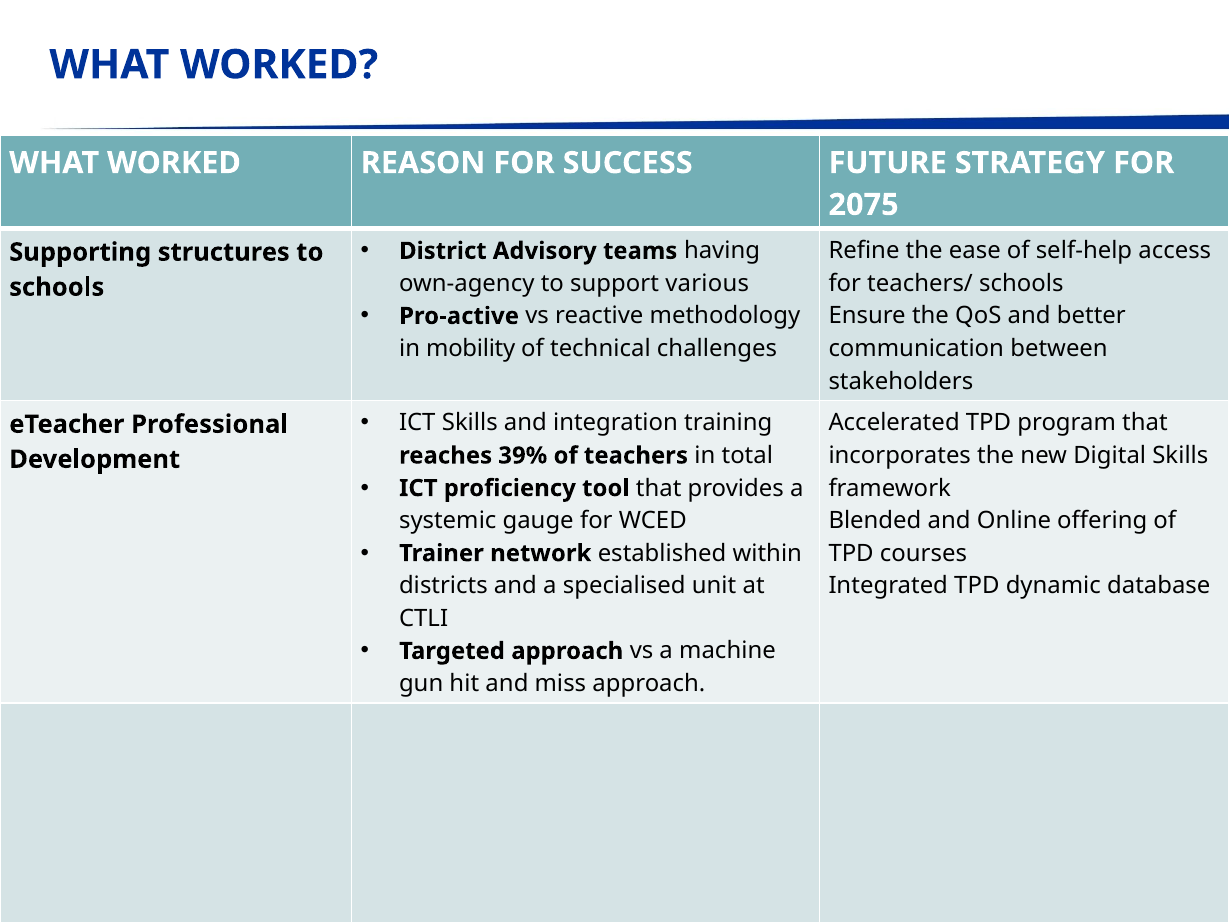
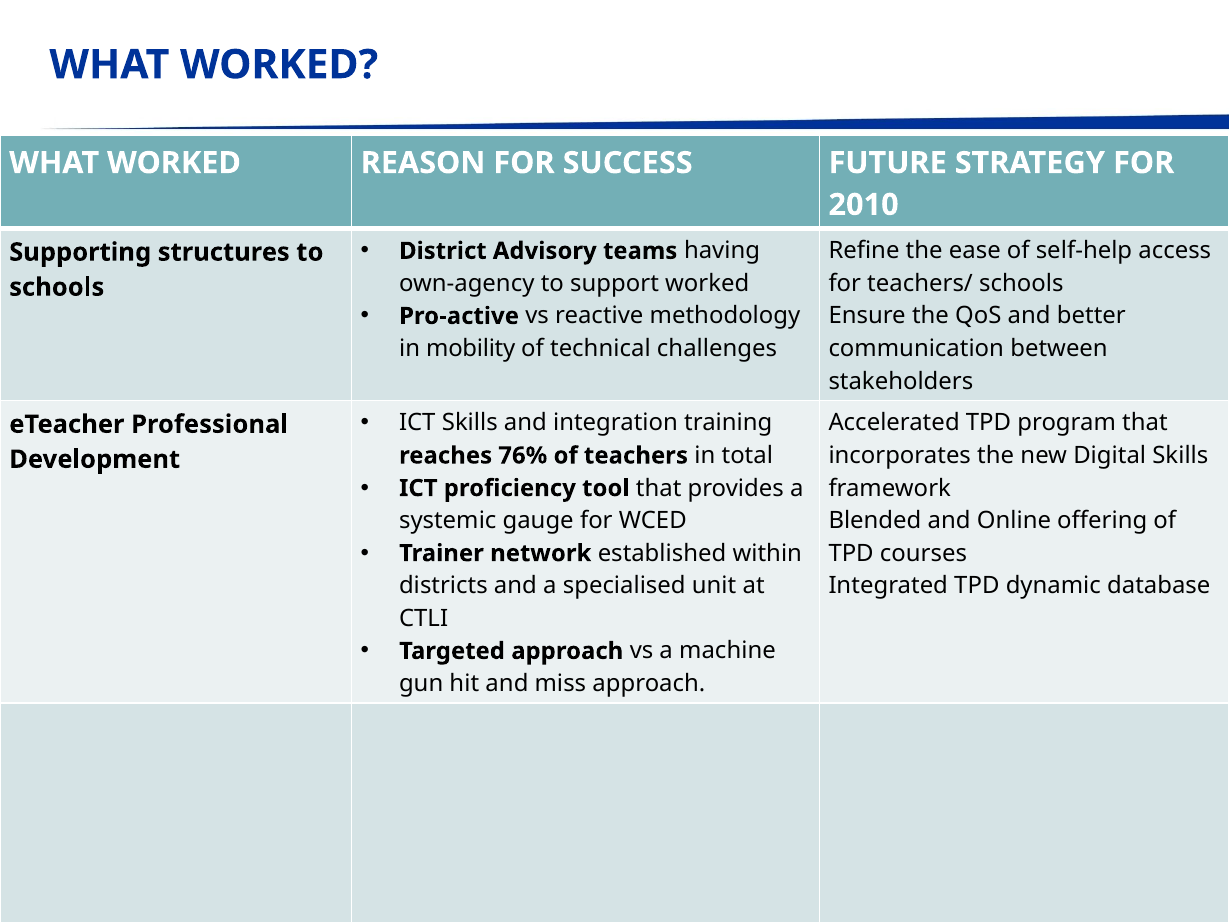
2075: 2075 -> 2010
support various: various -> worked
39%: 39% -> 76%
